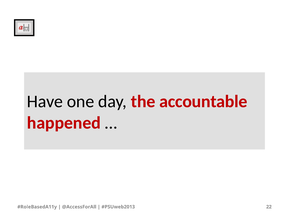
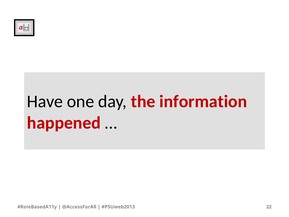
accountable: accountable -> information
